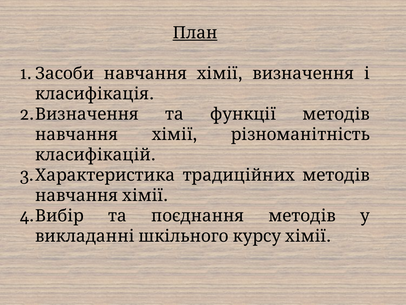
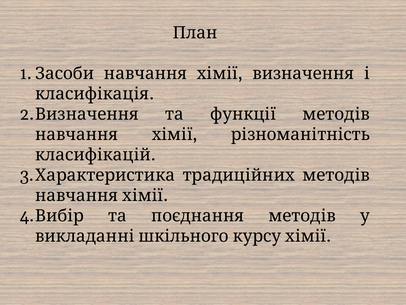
План underline: present -> none
